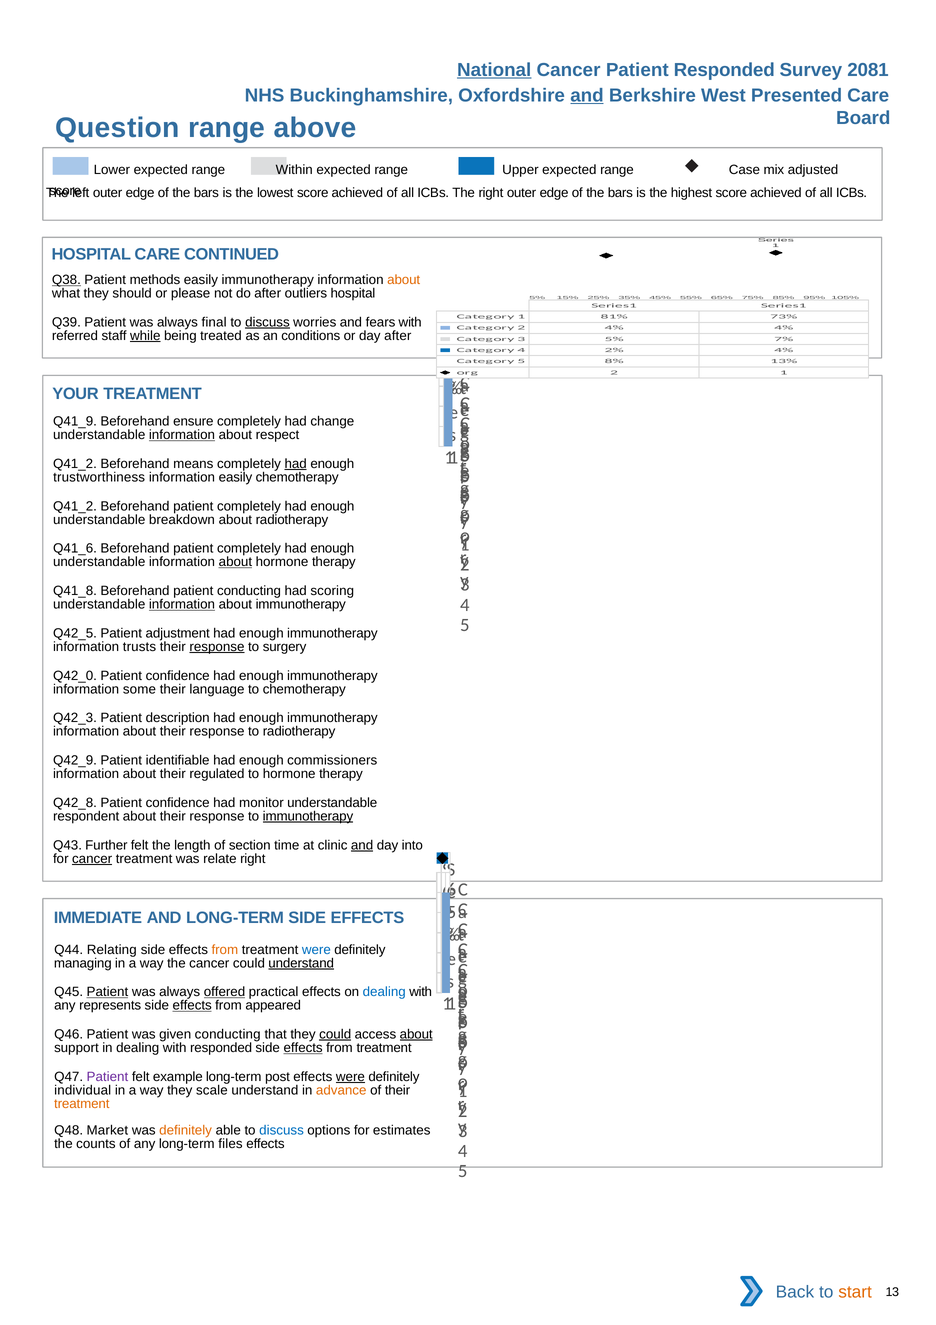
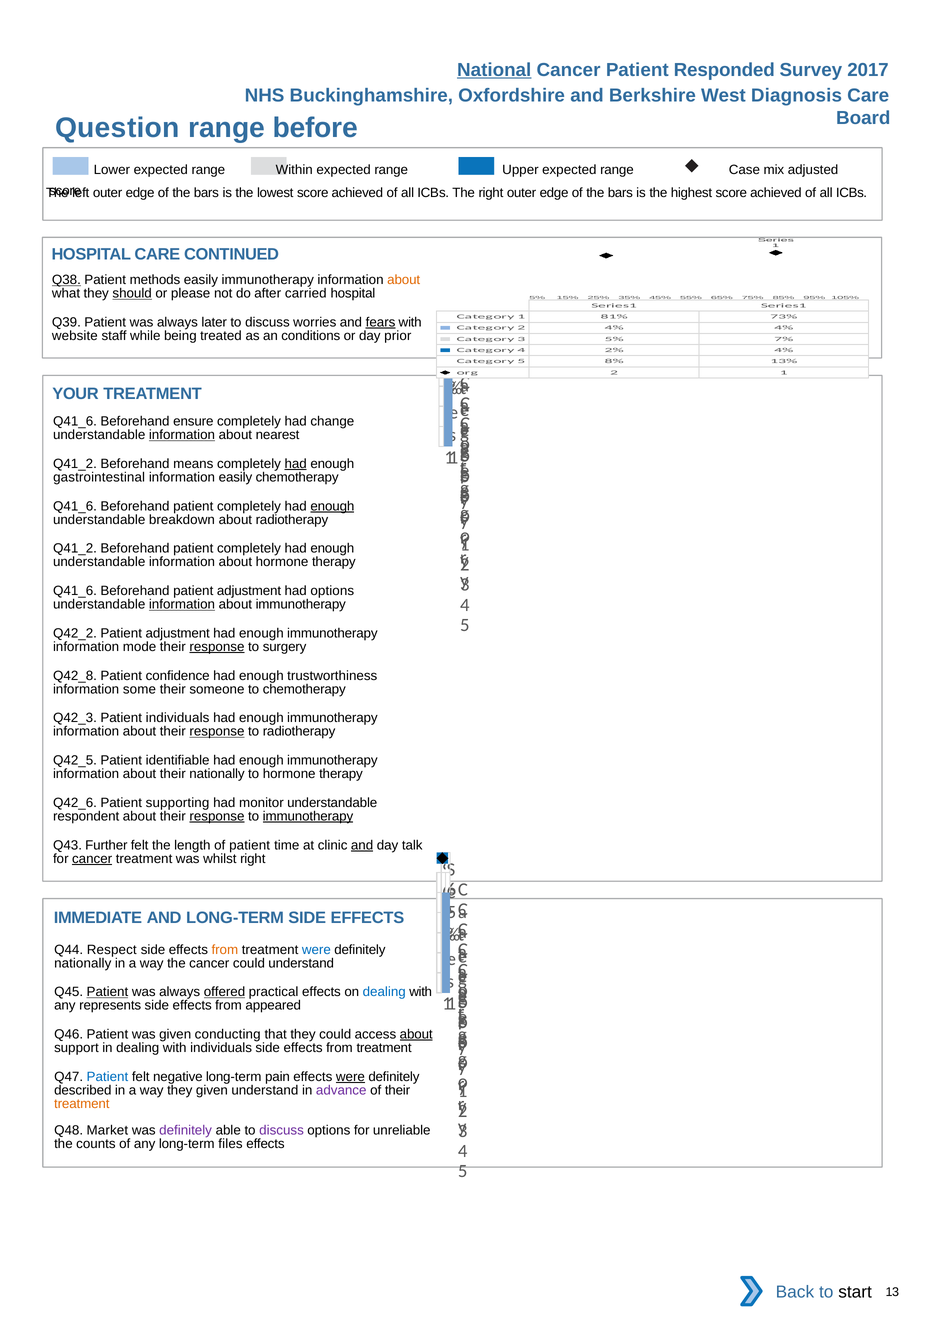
2081: 2081 -> 2017
and at (587, 95) underline: present -> none
Presented: Presented -> Diagnosis
above: above -> before
should underline: none -> present
outliers: outliers -> carried
final: final -> later
discuss at (267, 322) underline: present -> none
fears underline: none -> present
referred: referred -> website
while underline: present -> none
day after: after -> prior
Q41_9 at (75, 421): Q41_9 -> Q41_6
respect: respect -> nearest
trustworthiness: trustworthiness -> gastrointestinal
Q41_2 at (75, 506): Q41_2 -> Q41_6
enough at (332, 506) underline: none -> present
Q41_6 at (75, 548): Q41_6 -> Q41_2
about at (235, 562) underline: present -> none
Q41_8 at (75, 591): Q41_8 -> Q41_6
Beforehand patient conducting: conducting -> adjustment
had scoring: scoring -> options
Q42_5: Q42_5 -> Q42_2
trusts: trusts -> mode
Q42_0: Q42_0 -> Q42_8
immunotherapy at (332, 675): immunotherapy -> trustworthiness
language: language -> someone
Patient description: description -> individuals
response at (217, 731) underline: none -> present
Q42_9: Q42_9 -> Q42_5
commissioners at (332, 760): commissioners -> immunotherapy
their regulated: regulated -> nationally
Q42_8: Q42_8 -> Q42_6
confidence at (178, 803): confidence -> supporting
response at (217, 816) underline: none -> present
of section: section -> patient
into: into -> talk
relate: relate -> whilst
Relating: Relating -> Respect
managing at (83, 963): managing -> nationally
understand at (301, 963) underline: present -> none
effects at (192, 1005) underline: present -> none
could at (335, 1034) underline: present -> none
with responded: responded -> individuals
effects at (303, 1048) underline: present -> none
Patient at (107, 1076) colour: purple -> blue
example: example -> negative
post: post -> pain
individual: individual -> described
they scale: scale -> given
advance colour: orange -> purple
definitely at (186, 1130) colour: orange -> purple
discuss at (282, 1130) colour: blue -> purple
estimates: estimates -> unreliable
start colour: orange -> black
